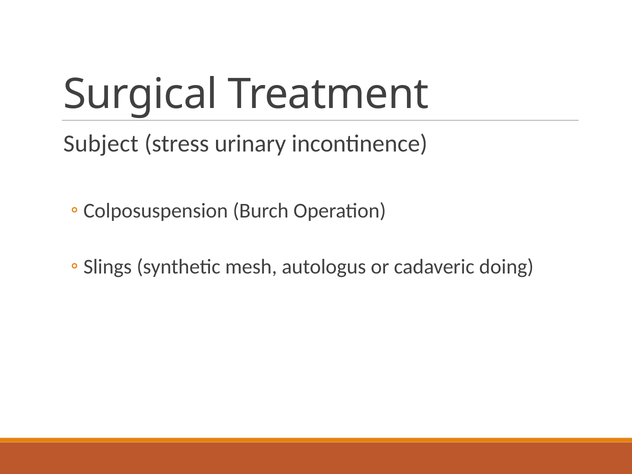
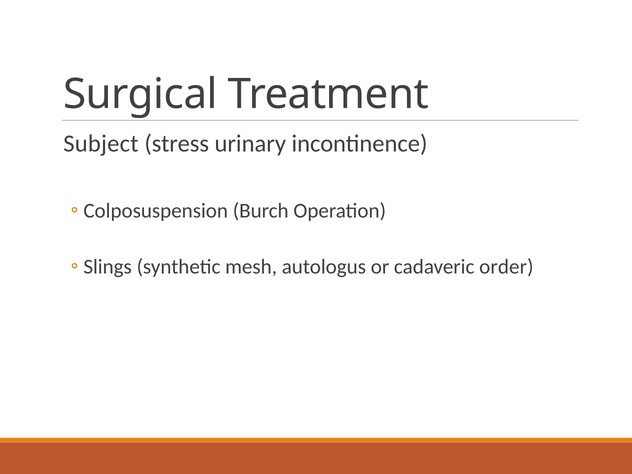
doing: doing -> order
